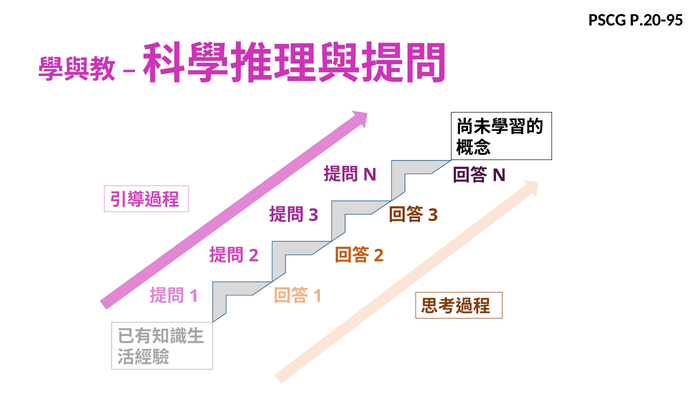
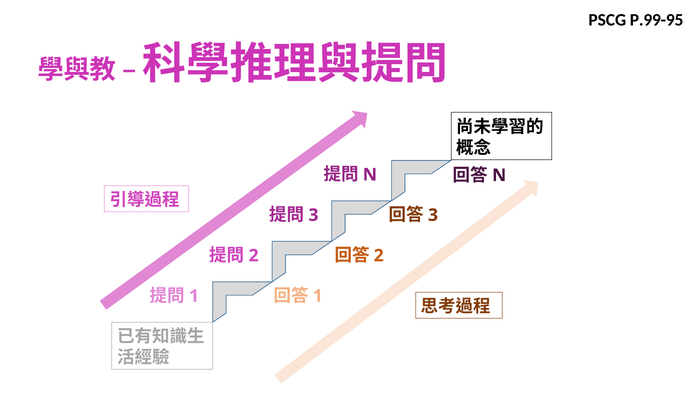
P.20-95: P.20-95 -> P.99-95
